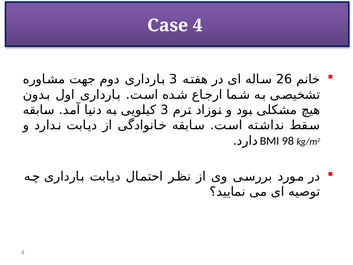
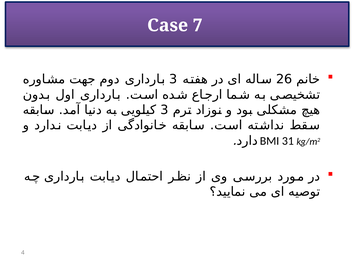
Case 4: 4 -> 7
98: 98 -> 31
